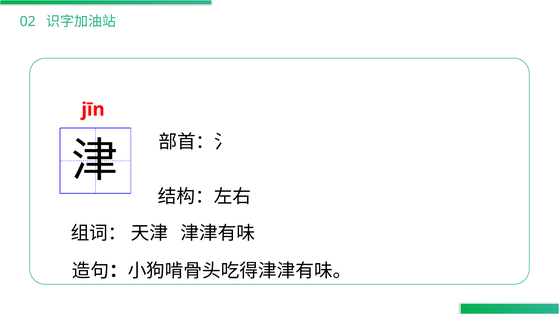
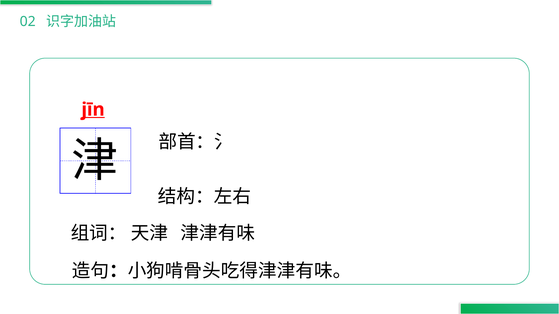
jīn underline: none -> present
